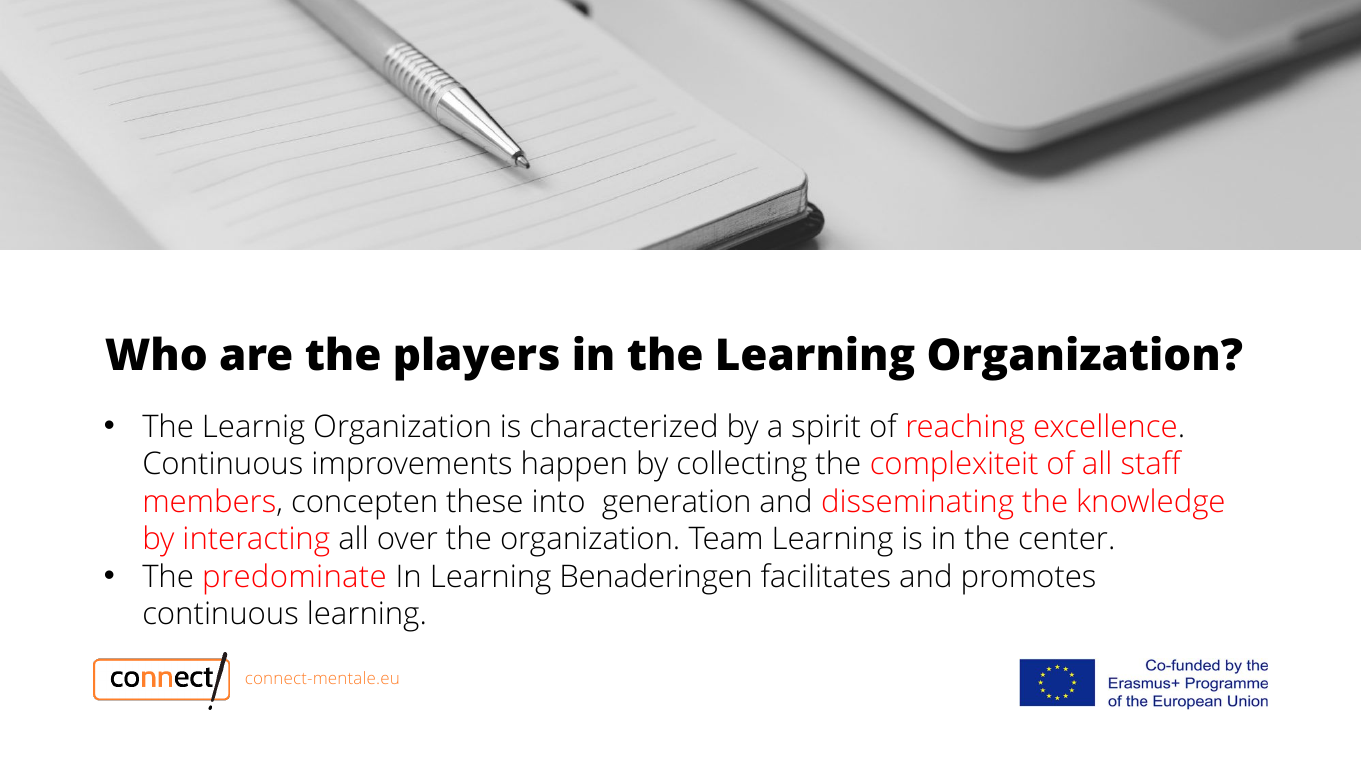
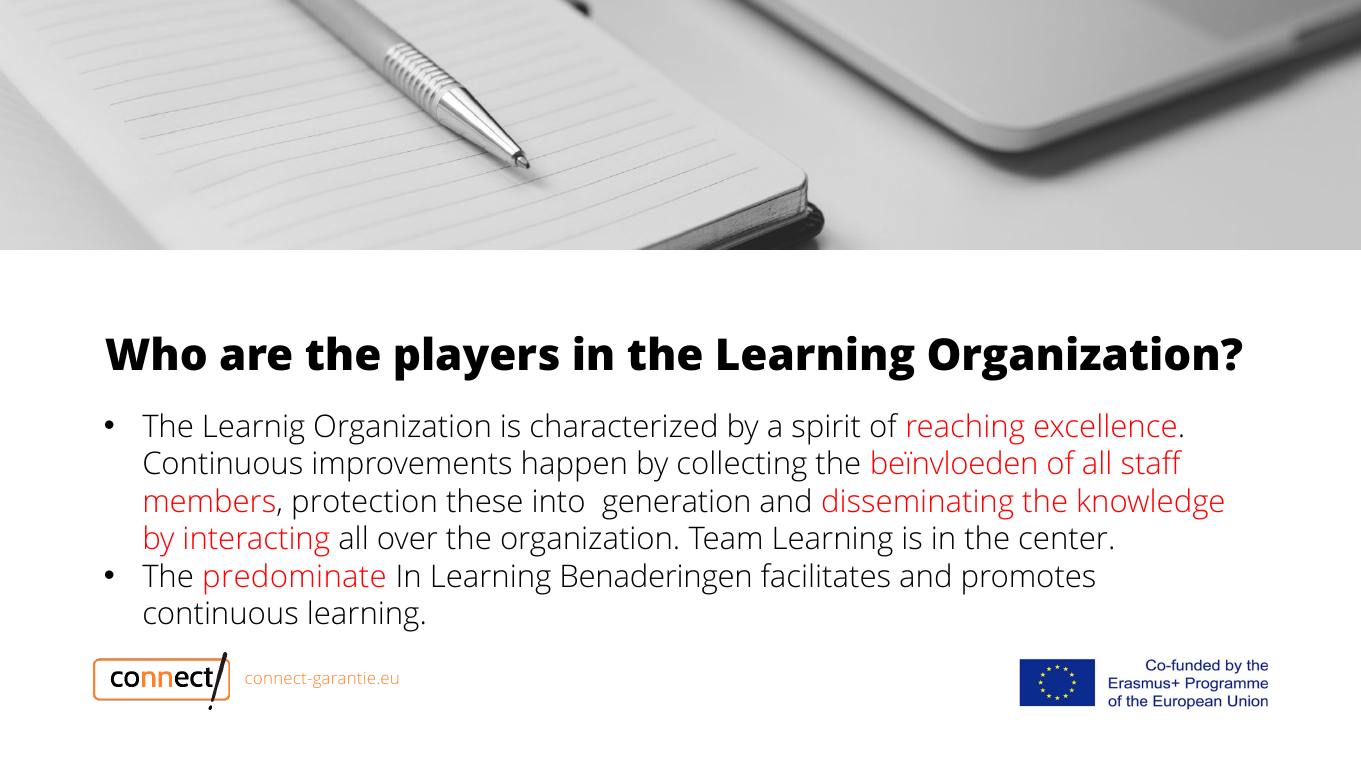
complexiteit: complexiteit -> beïnvloeden
concepten: concepten -> protection
connect-mentale.eu: connect-mentale.eu -> connect-garantie.eu
